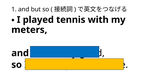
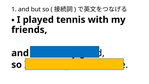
meters: meters -> friends
